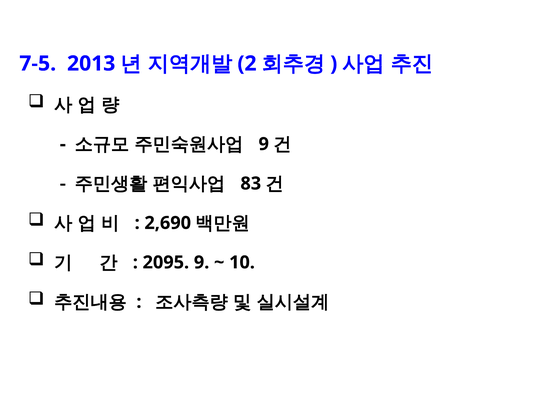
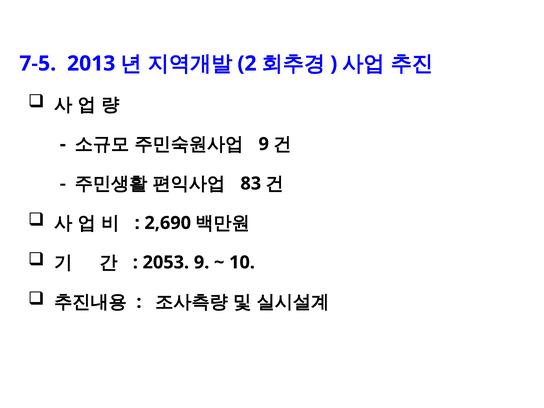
2095: 2095 -> 2053
